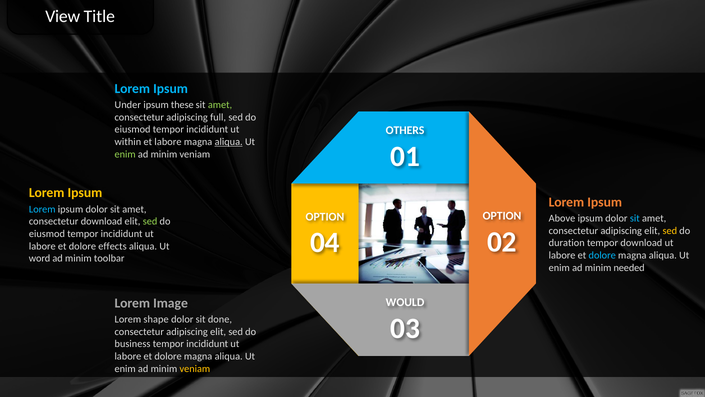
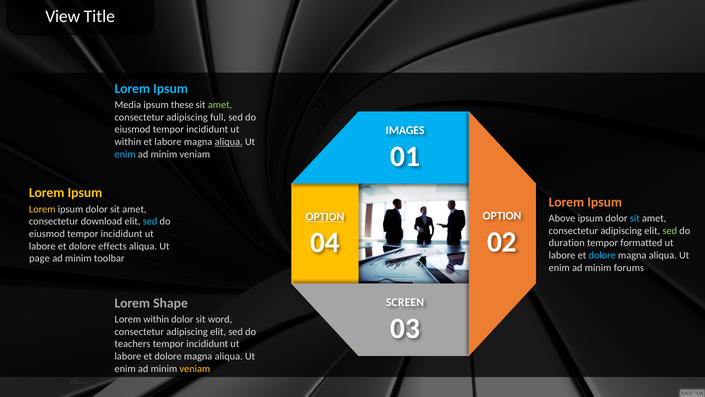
Under: Under -> Media
OTHERS: OTHERS -> IMAGES
enim at (125, 154) colour: light green -> light blue
Lorem at (42, 209) colour: light blue -> yellow
OPTION at (325, 217) underline: none -> present
sed at (150, 221) colour: light green -> light blue
sed at (670, 230) colour: yellow -> light green
tempor download: download -> formatted
word: word -> page
needed: needed -> forums
Image: Image -> Shape
WOULD: WOULD -> SCREEN
Lorem shape: shape -> within
done: done -> word
business: business -> teachers
